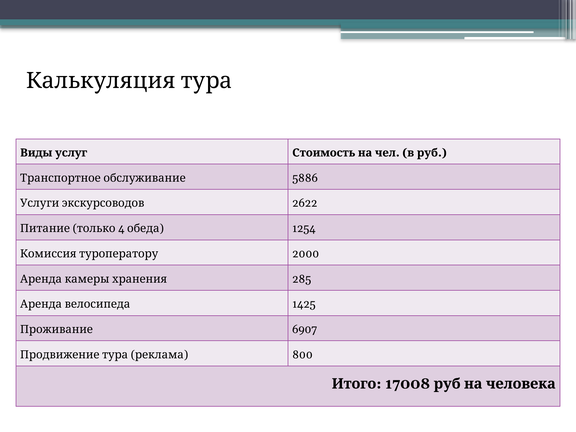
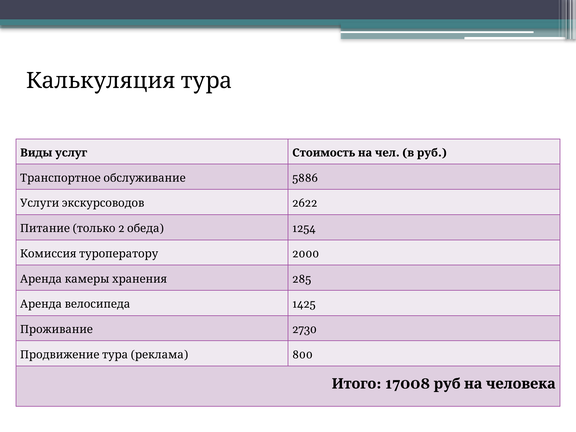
4: 4 -> 2
6907: 6907 -> 2730
